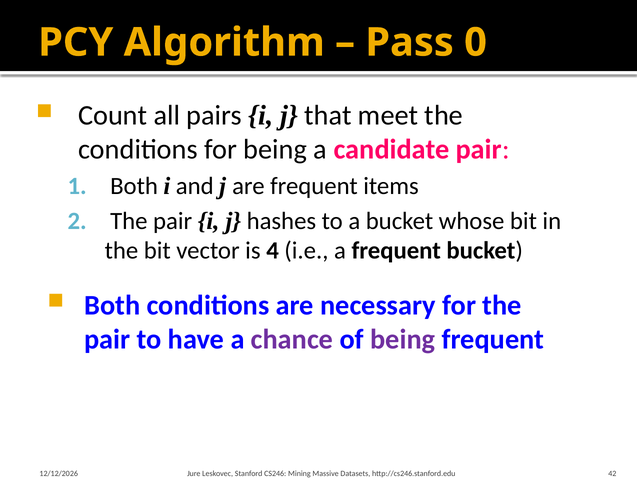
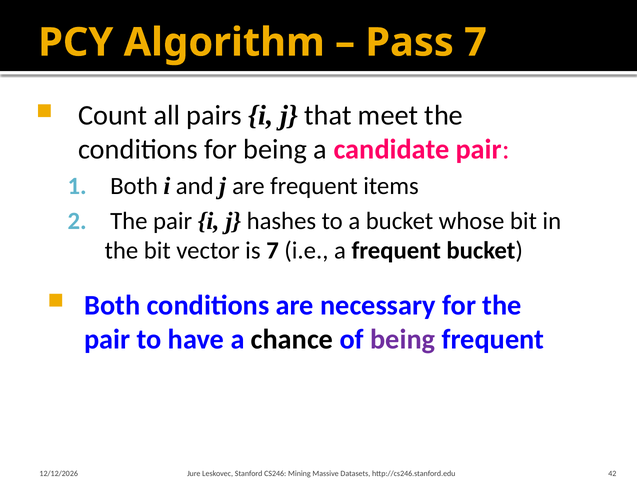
Pass 0: 0 -> 7
is 4: 4 -> 7
chance colour: purple -> black
